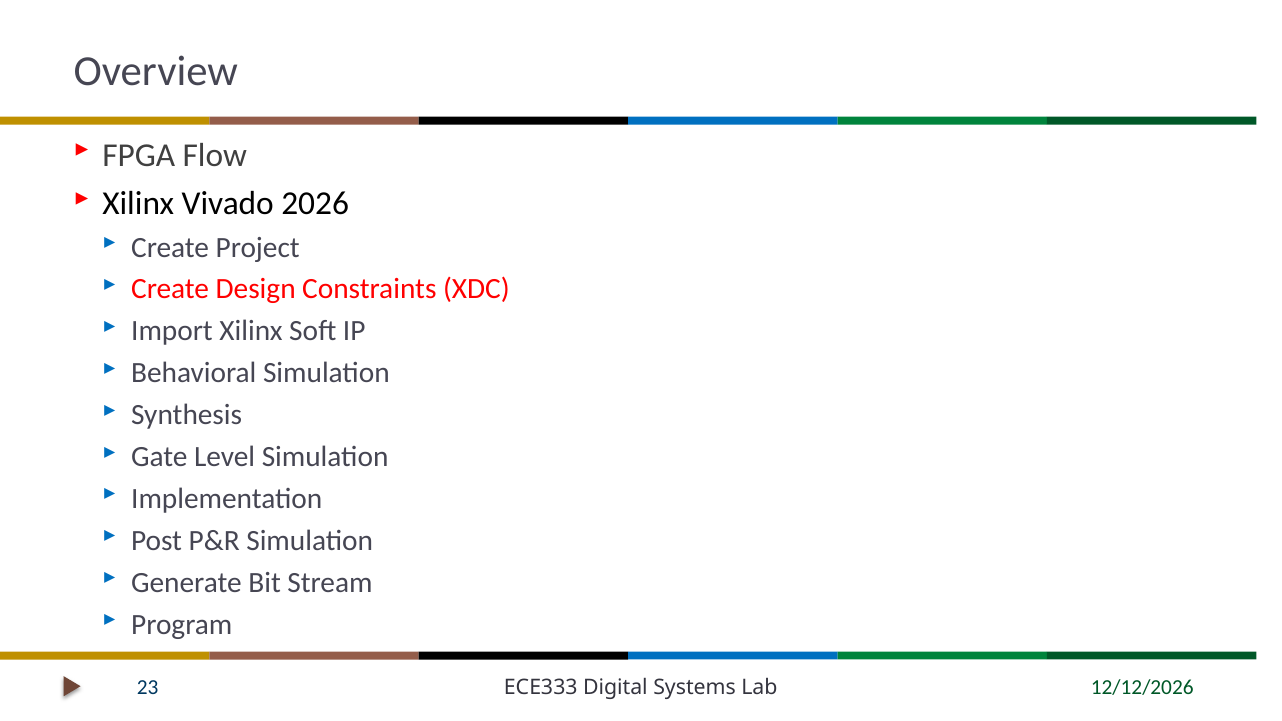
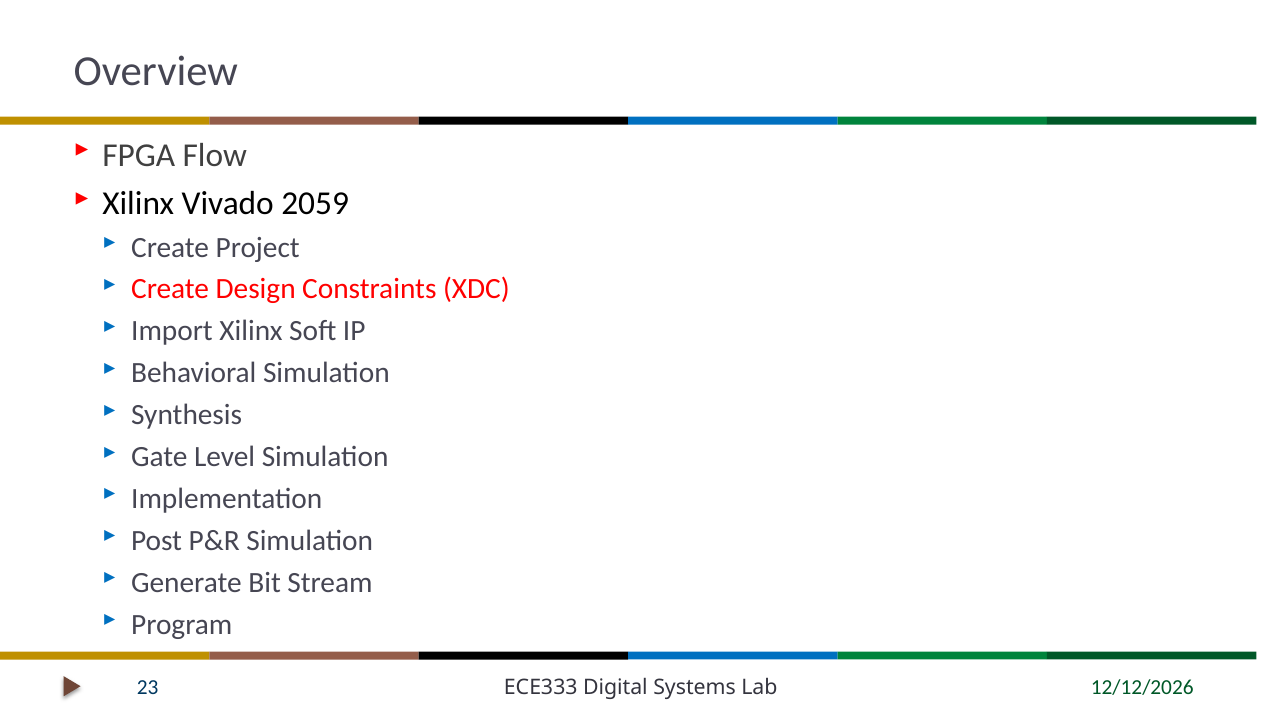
2026: 2026 -> 2059
